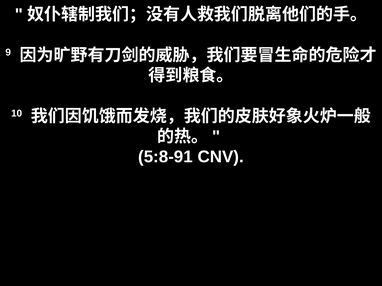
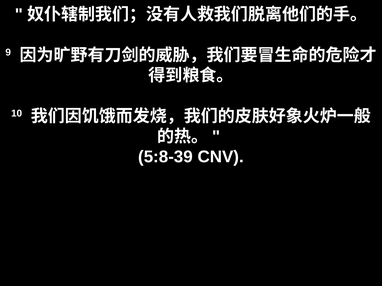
5:8-91: 5:8-91 -> 5:8-39
